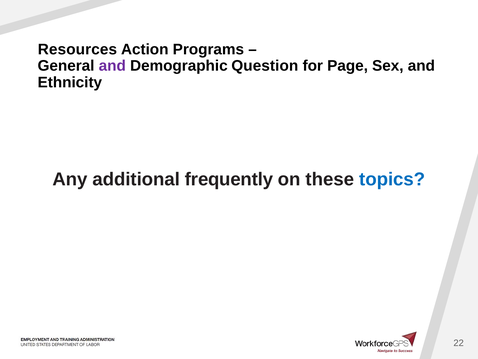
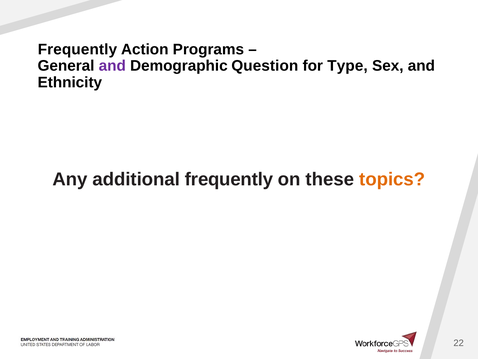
Resources at (77, 49): Resources -> Frequently
Page: Page -> Type
topics colour: blue -> orange
